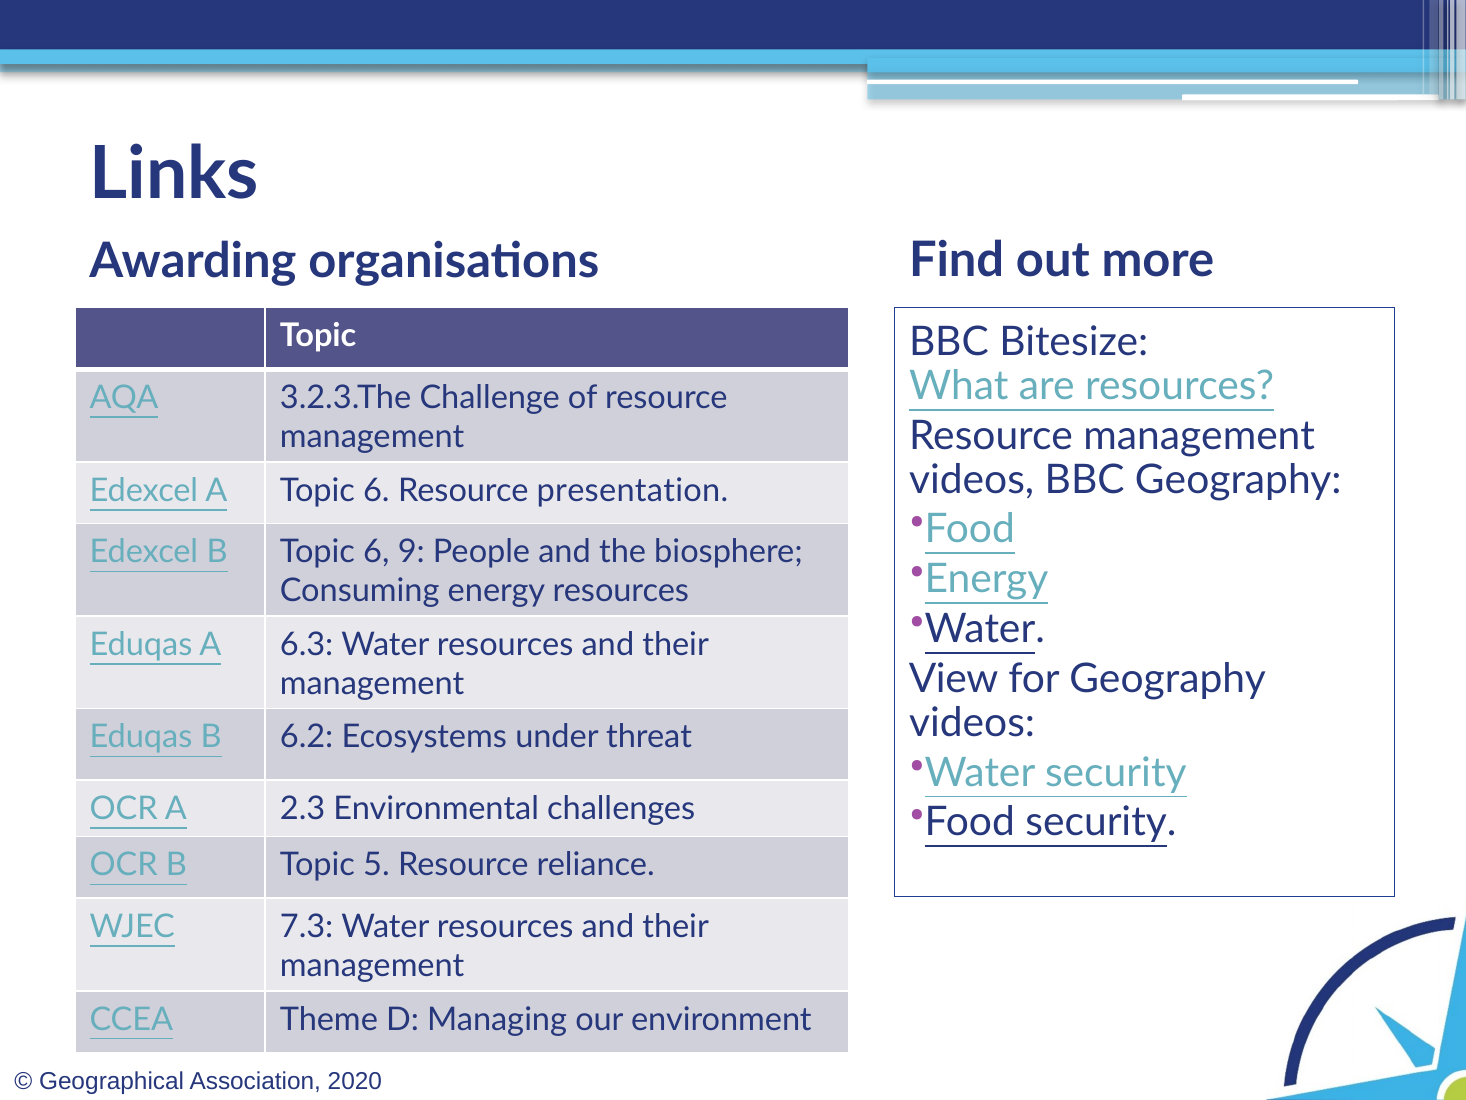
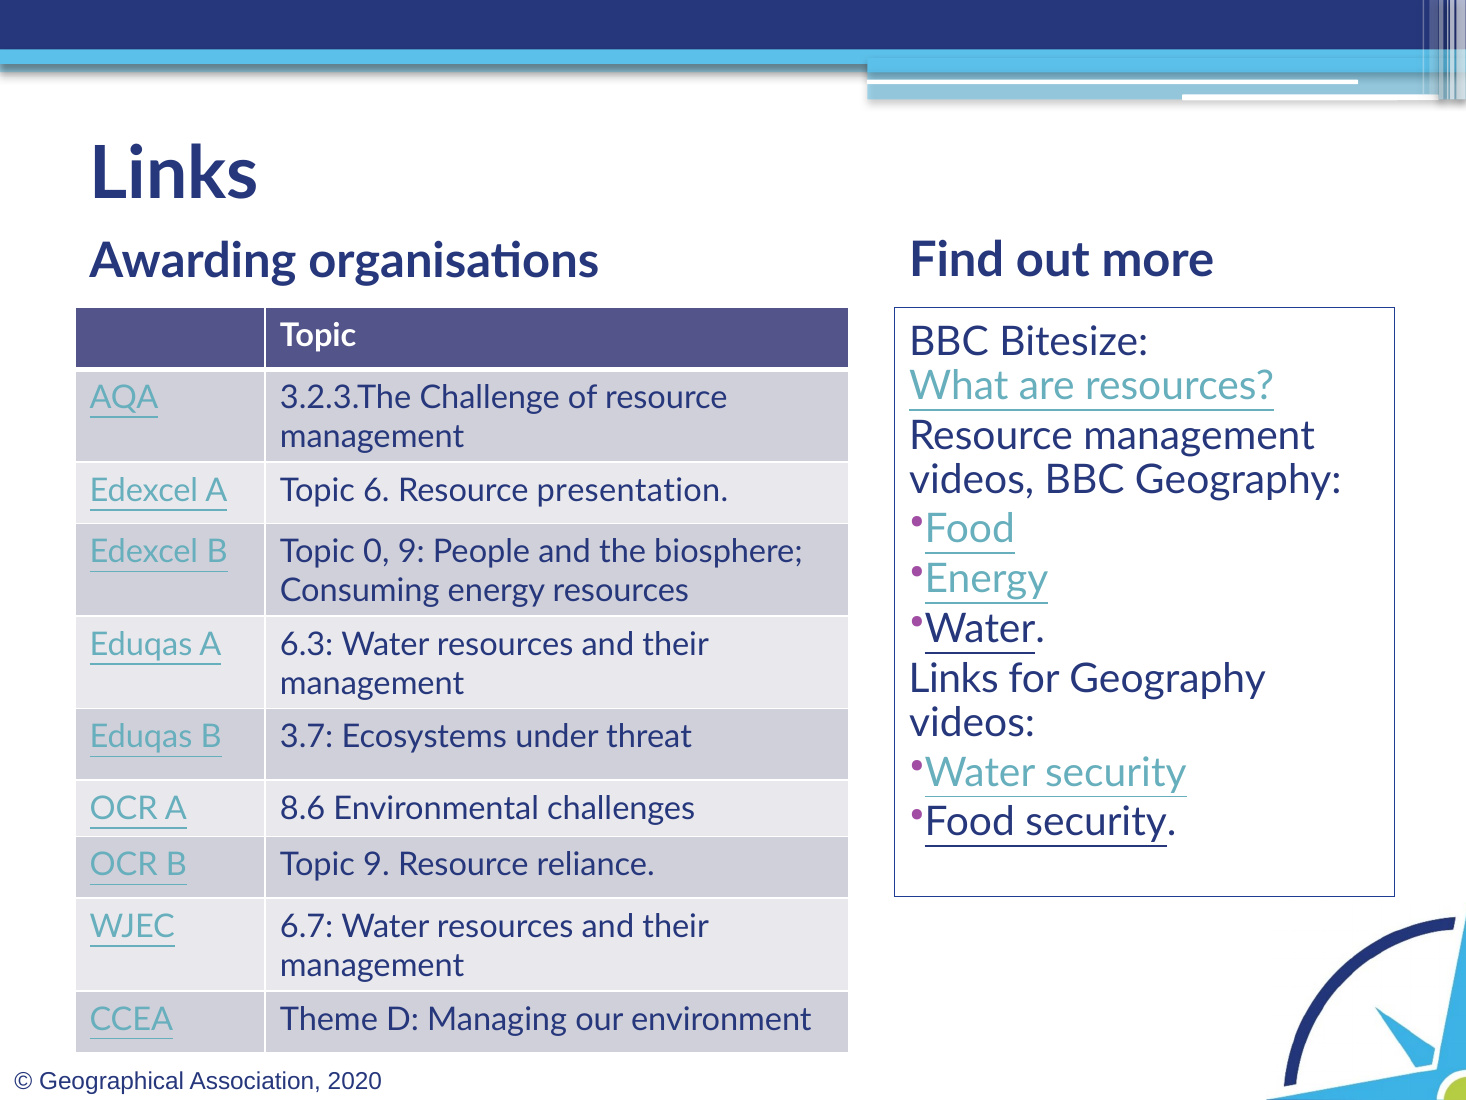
B Topic 6: 6 -> 0
View at (954, 678): View -> Links
6.2: 6.2 -> 3.7
2.3: 2.3 -> 8.6
Topic 5: 5 -> 9
7.3: 7.3 -> 6.7
